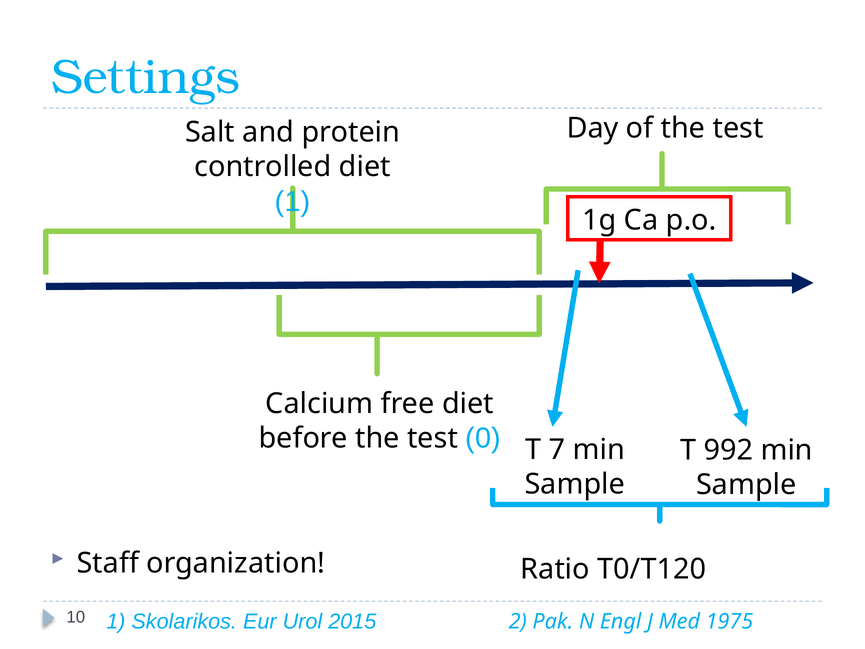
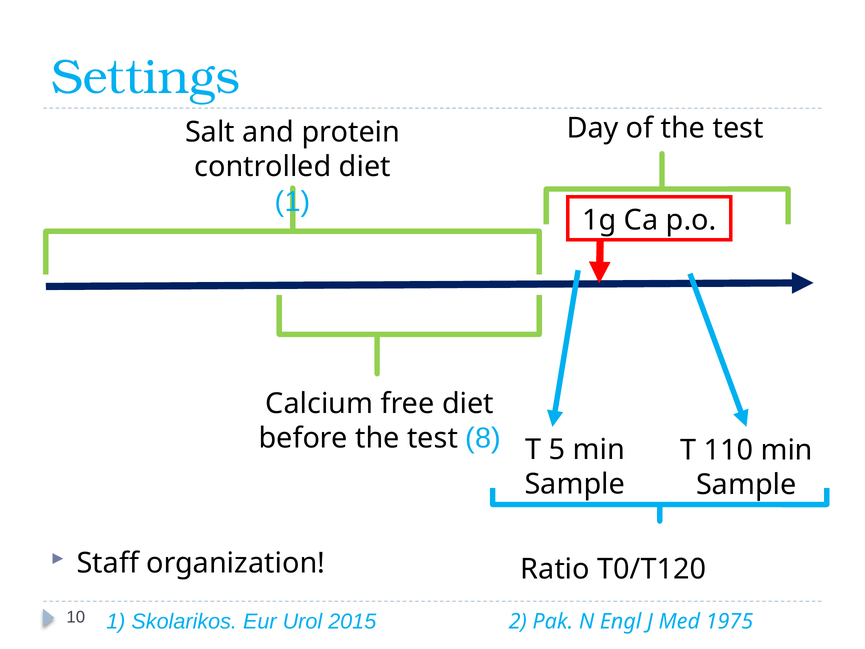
0: 0 -> 8
7: 7 -> 5
992: 992 -> 110
